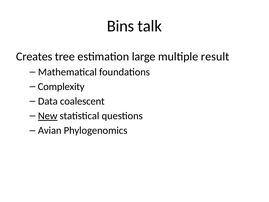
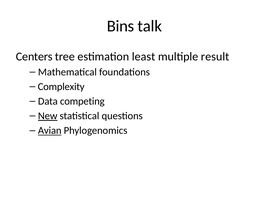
Creates: Creates -> Centers
large: large -> least
coalescent: coalescent -> competing
Avian underline: none -> present
